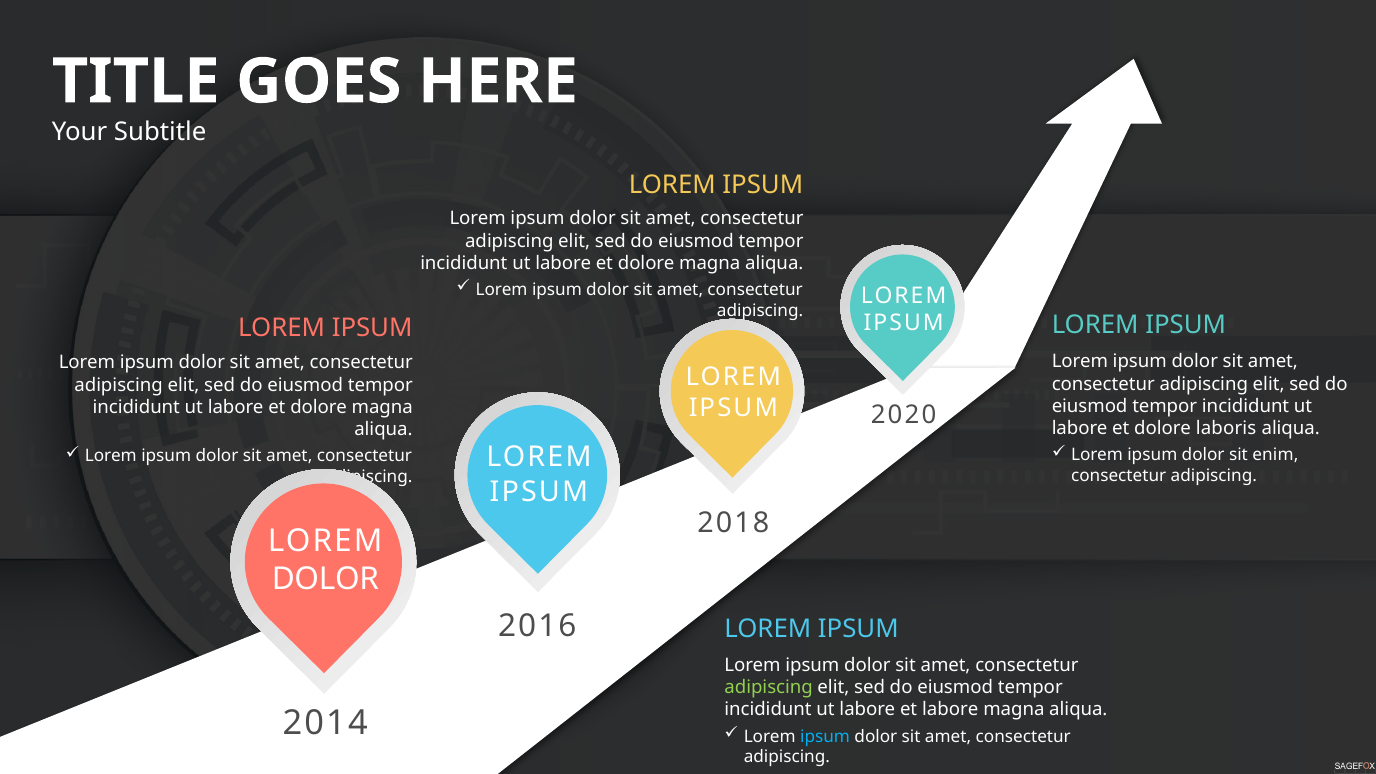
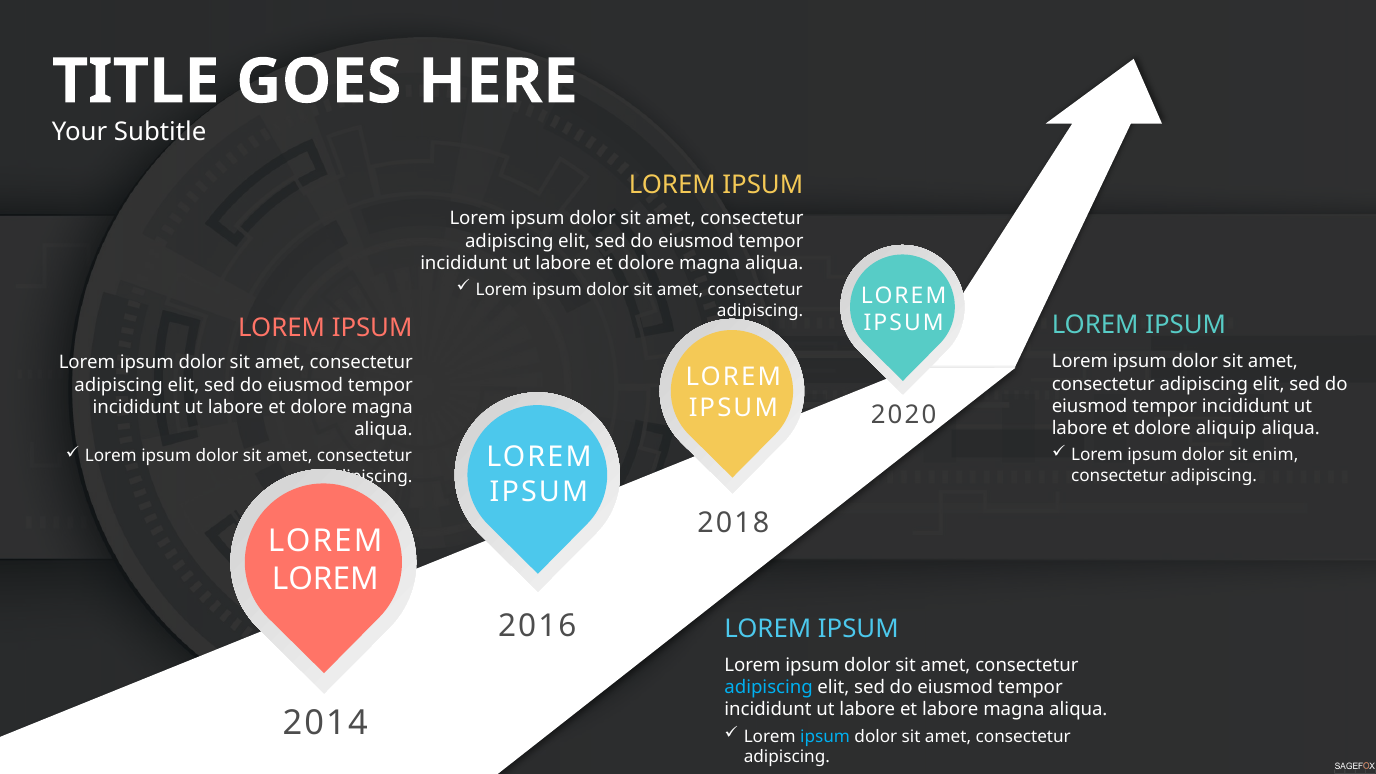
laboris: laboris -> aliquip
DOLOR at (325, 579): DOLOR -> LOREM
adipiscing at (769, 687) colour: light green -> light blue
